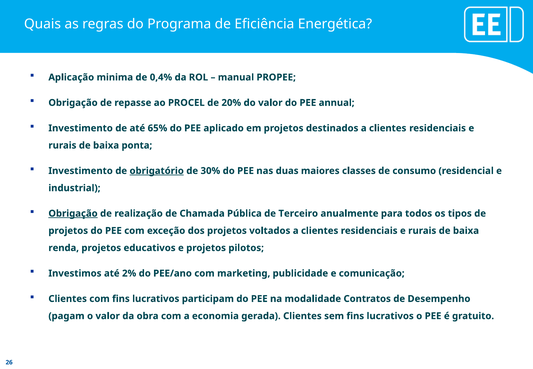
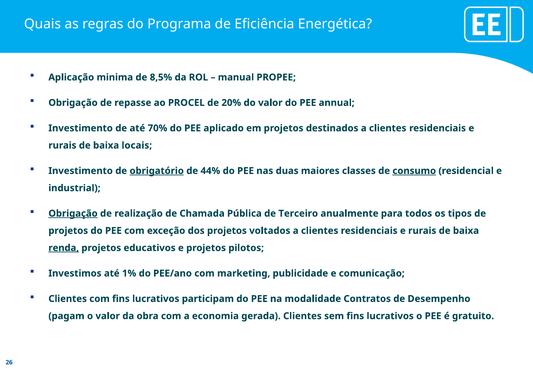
0,4%: 0,4% -> 8,5%
65%: 65% -> 70%
ponta: ponta -> locais
30%: 30% -> 44%
consumo underline: none -> present
renda underline: none -> present
2%: 2% -> 1%
